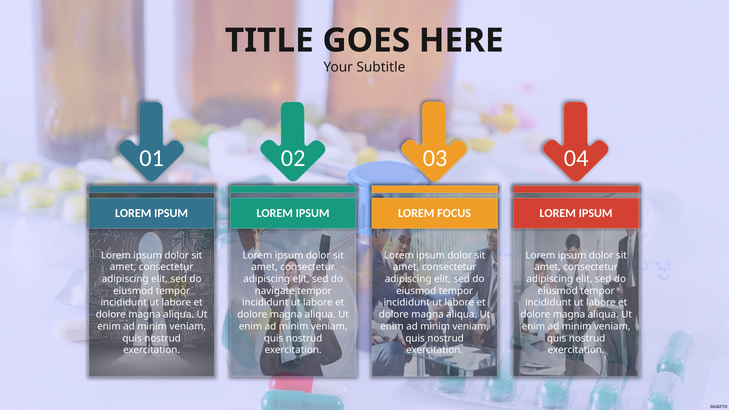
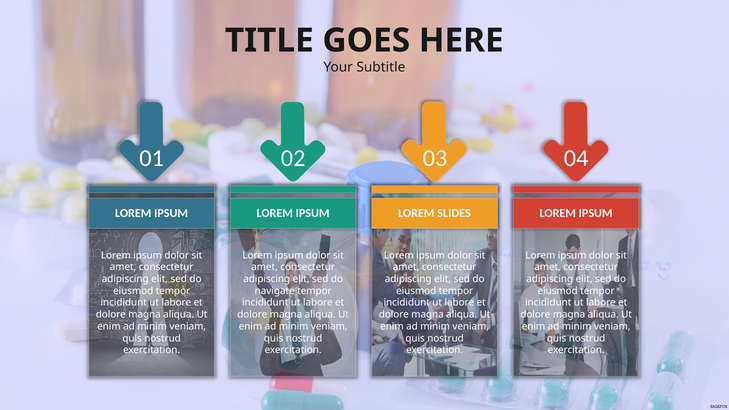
FOCUS: FOCUS -> SLIDES
